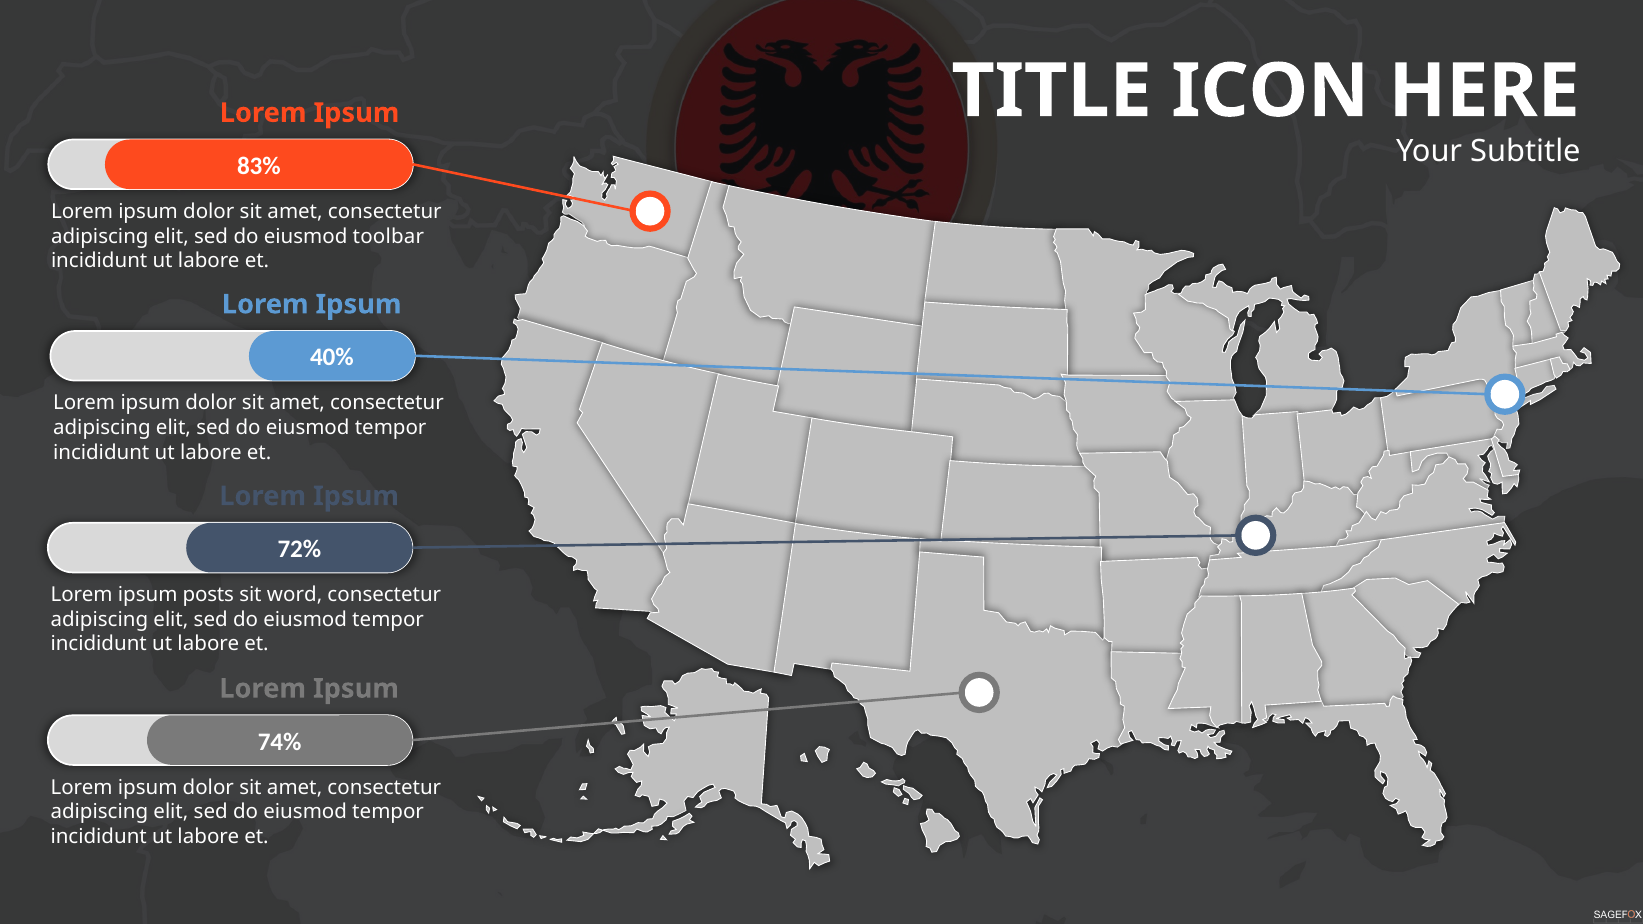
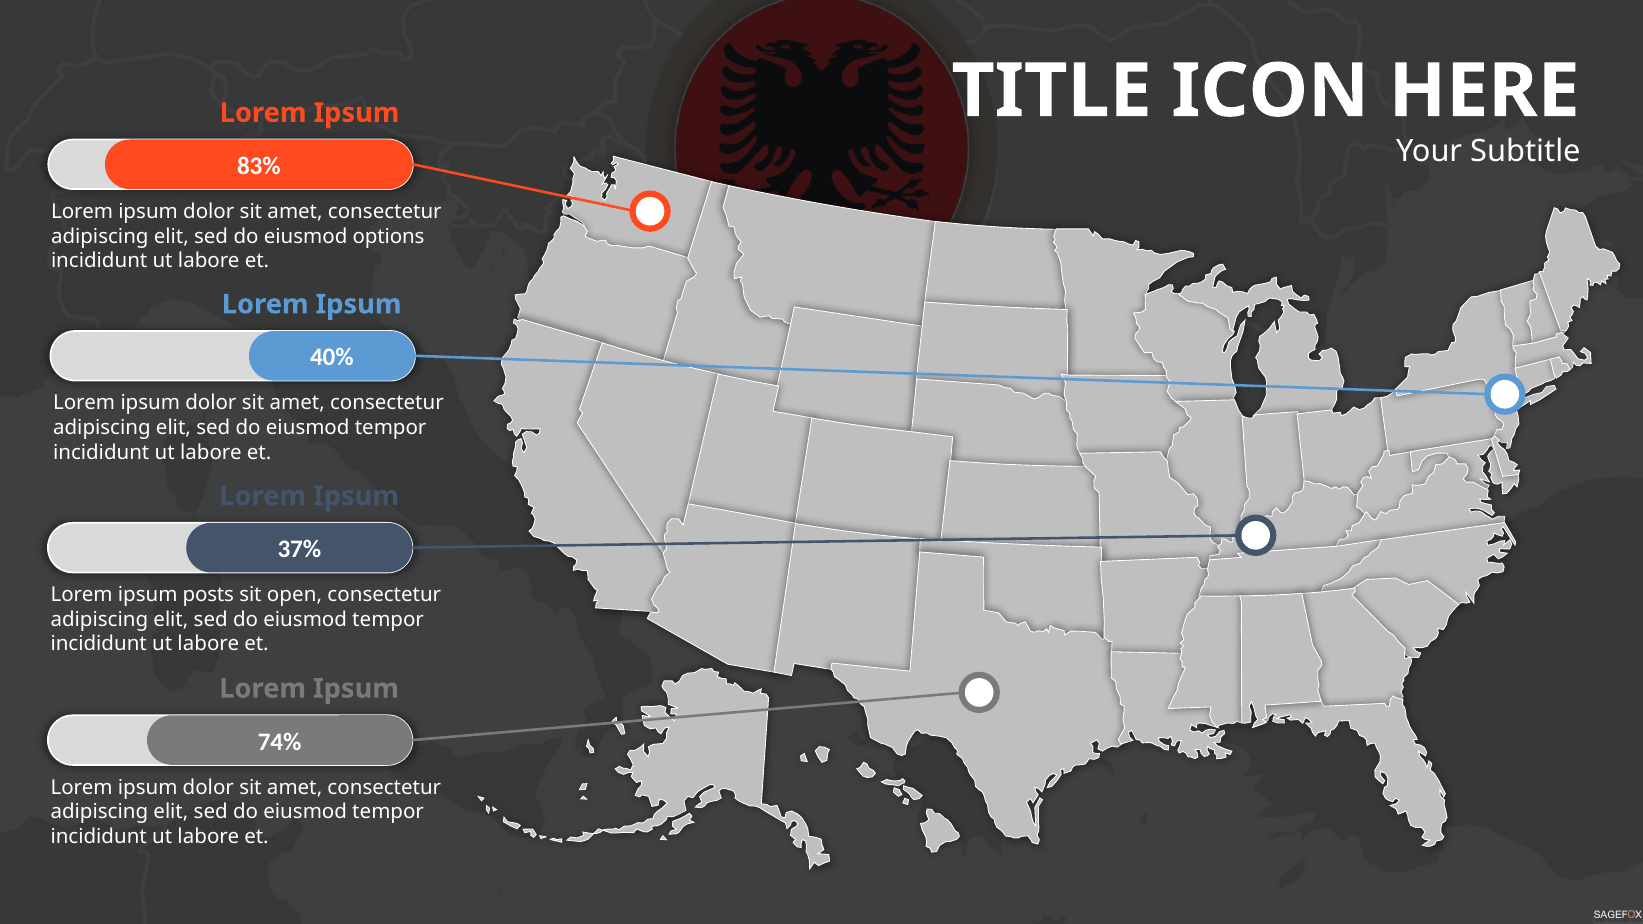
toolbar: toolbar -> options
72%: 72% -> 37%
word: word -> open
